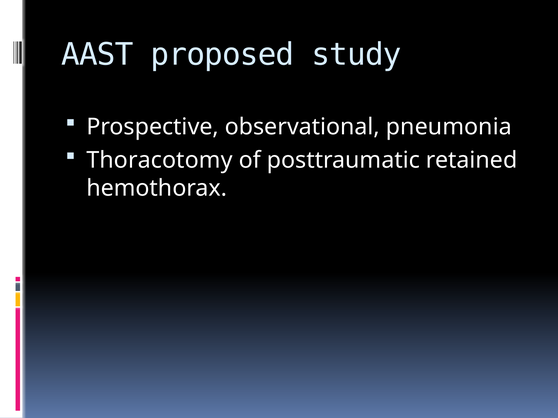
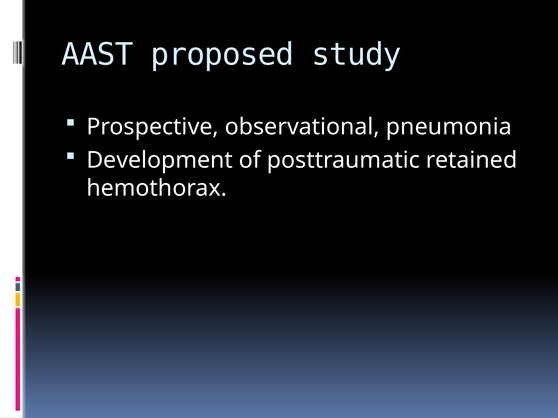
Thoracotomy: Thoracotomy -> Development
